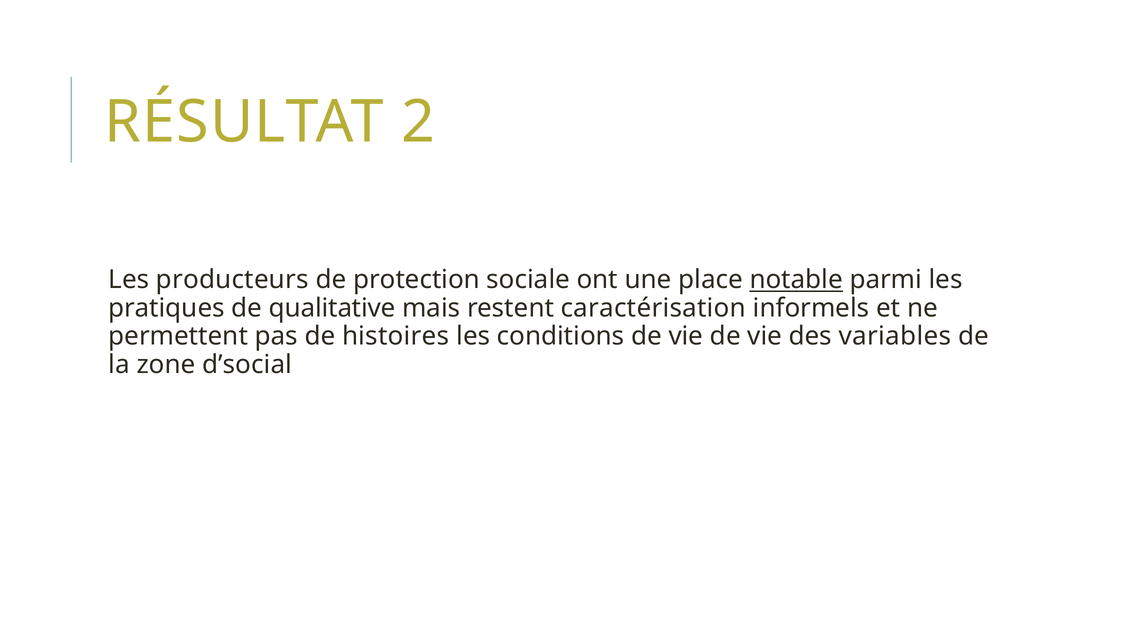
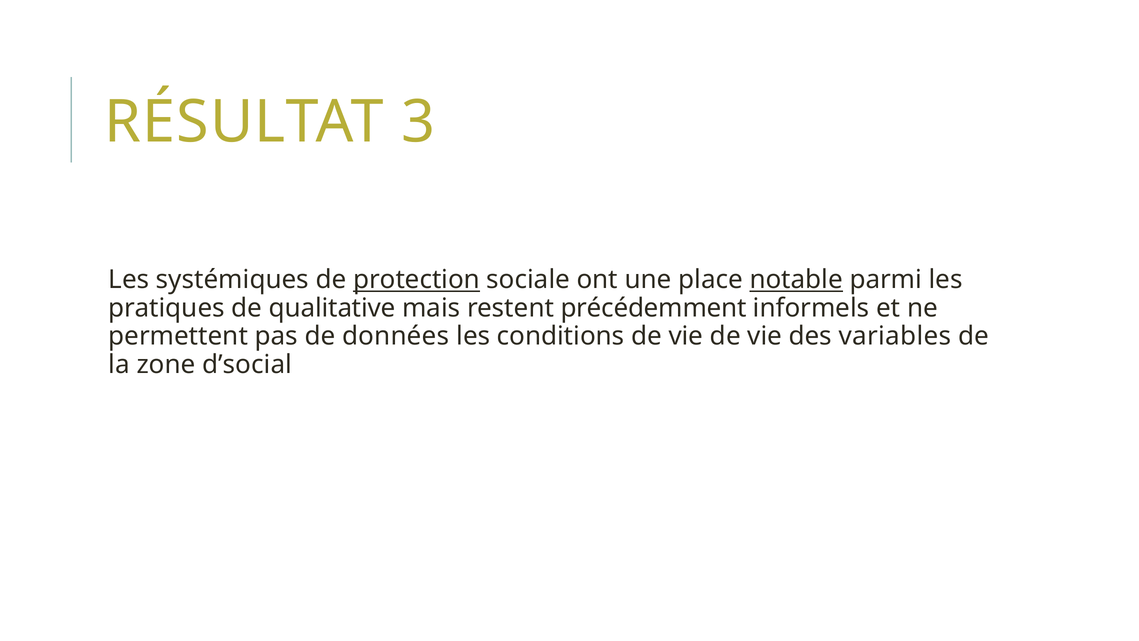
2: 2 -> 3
producteurs: producteurs -> systémiques
protection underline: none -> present
caractérisation: caractérisation -> précédemment
histoires: histoires -> données
